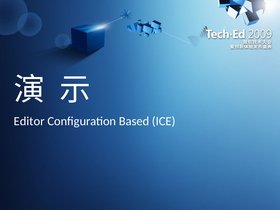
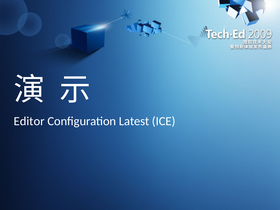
Based: Based -> Latest
